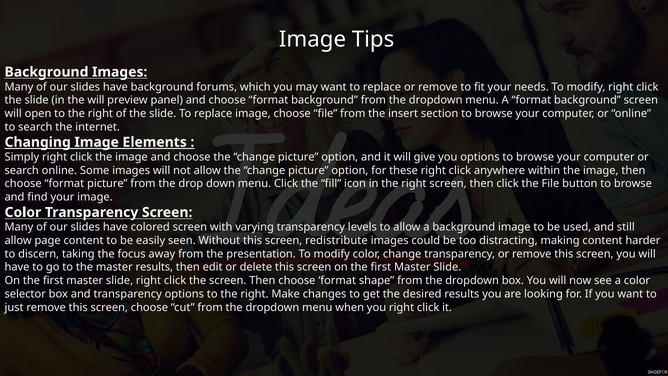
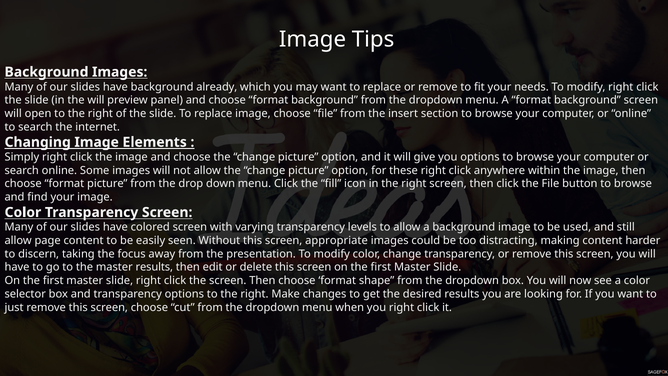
forums: forums -> already
redistribute: redistribute -> appropriate
